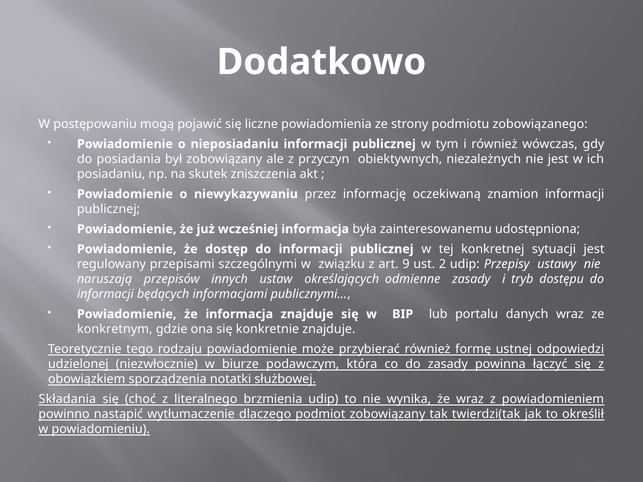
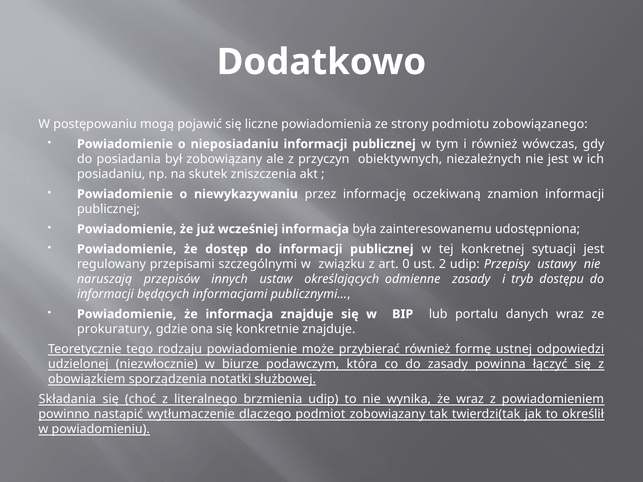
9: 9 -> 0
konkretnym: konkretnym -> prokuratury
